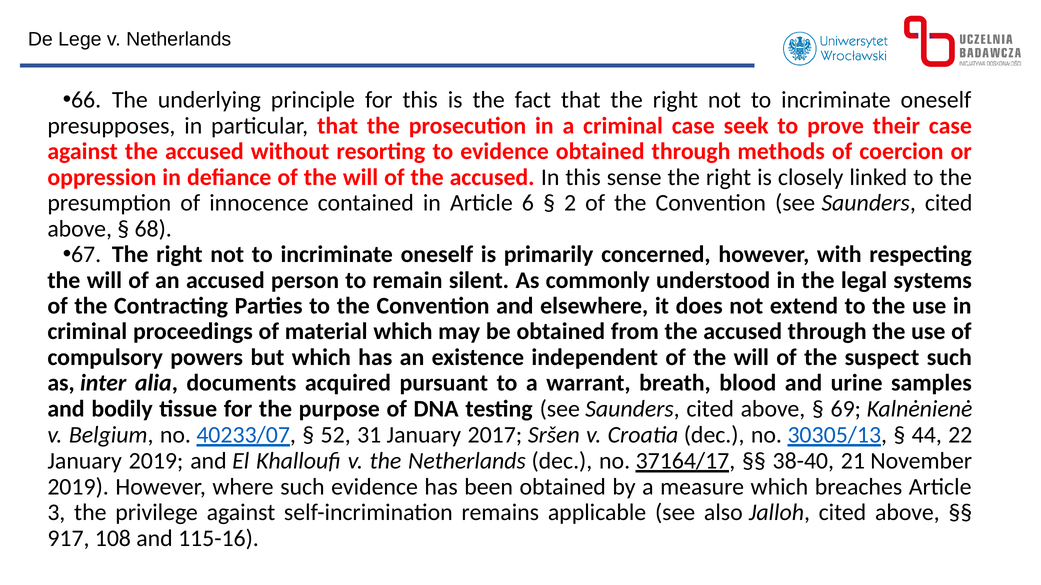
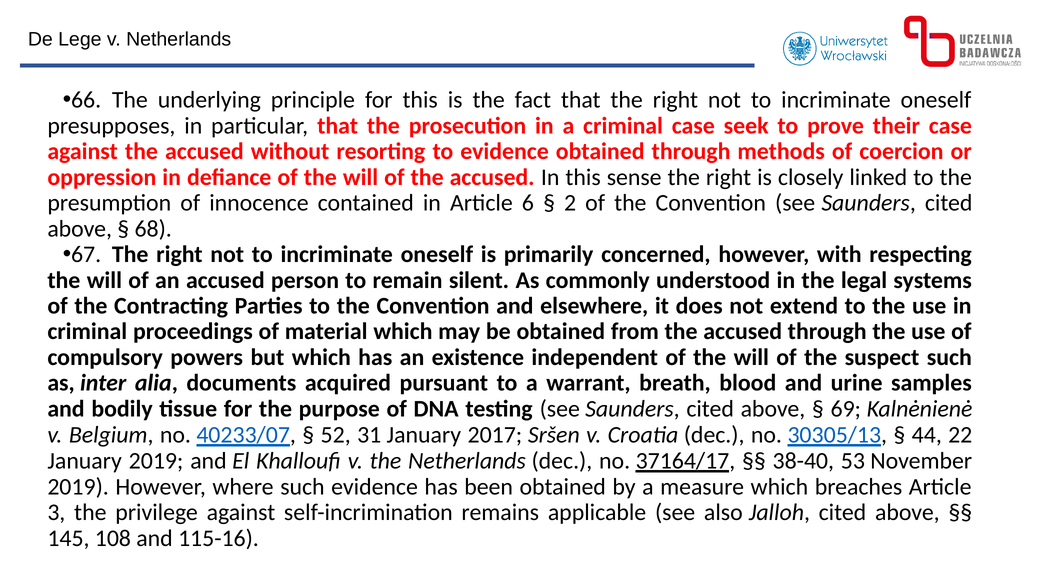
21: 21 -> 53
917: 917 -> 145
